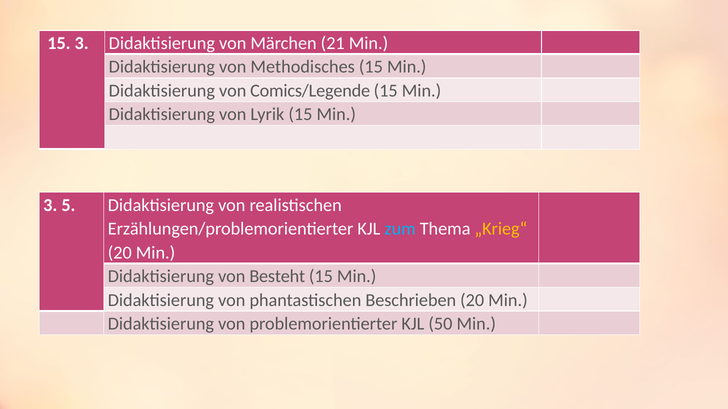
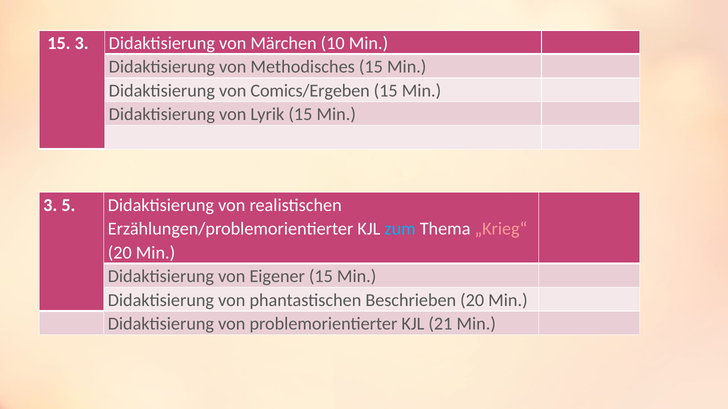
21: 21 -> 10
Comics/Legende: Comics/Legende -> Comics/Ergeben
„Krieg“ colour: yellow -> pink
Besteht: Besteht -> Eigener
50: 50 -> 21
